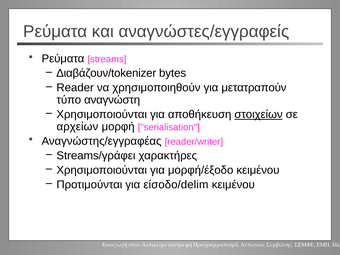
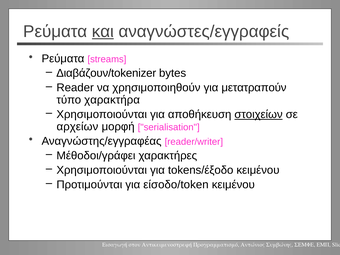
και underline: none -> present
αναγνώστη: αναγνώστη -> χαρακτήρα
Streams/γράφει: Streams/γράφει -> Μέθοδοι/γράφει
μορφή/έξοδο: μορφή/έξοδο -> tokens/έξοδο
είσοδο/delim: είσοδο/delim -> είσοδο/token
